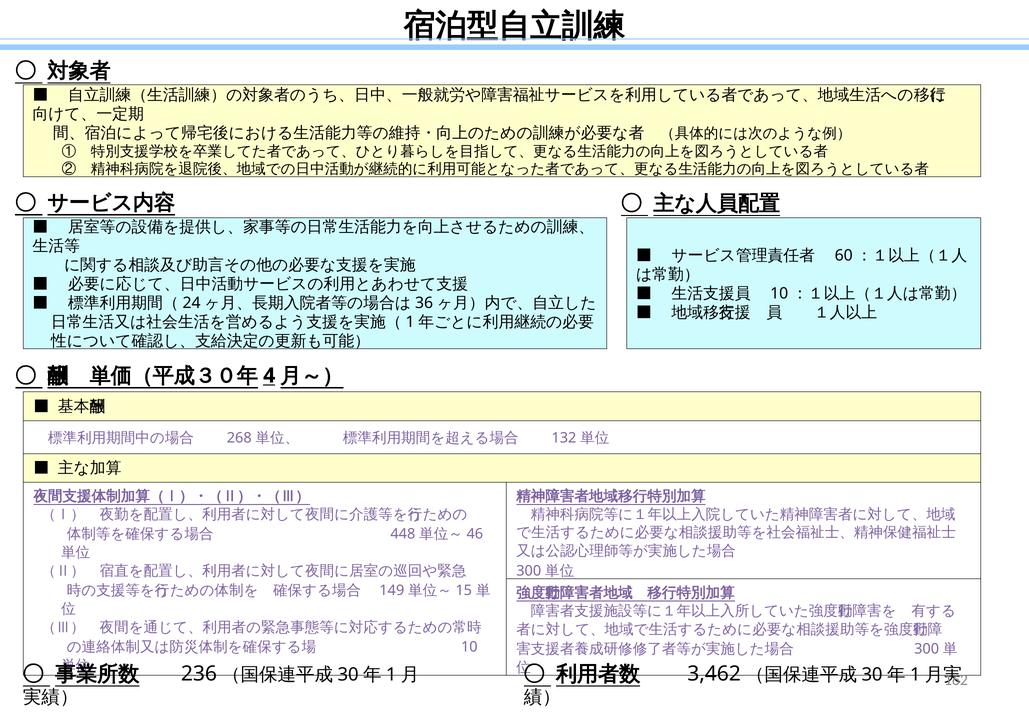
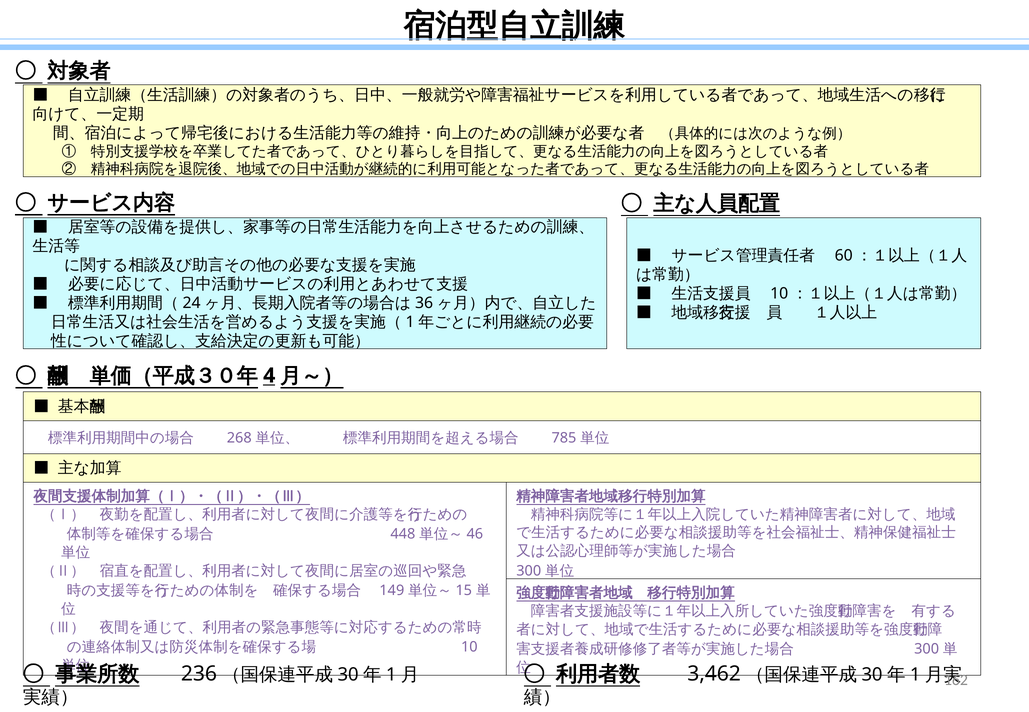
132: 132 -> 785
